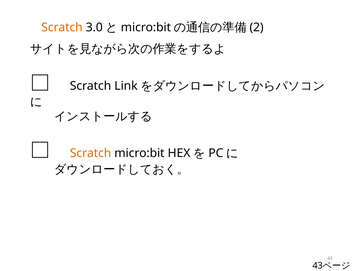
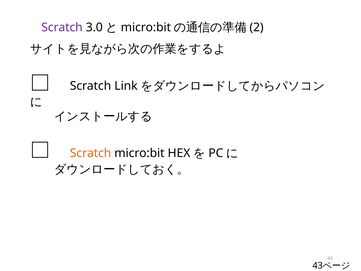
Scratch at (62, 27) colour: orange -> purple
